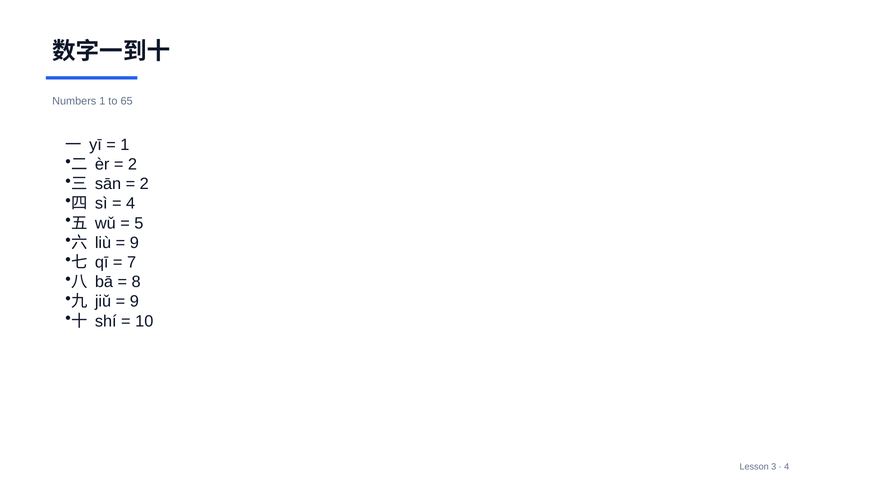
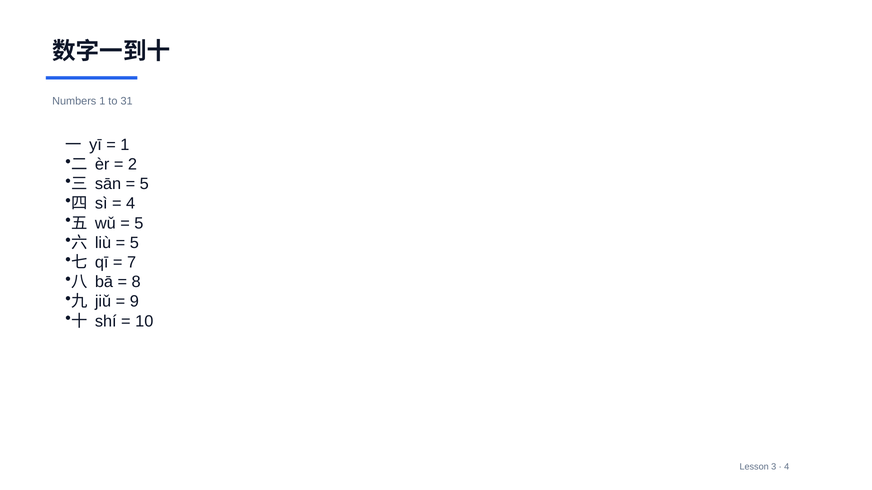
65: 65 -> 31
2 at (144, 184): 2 -> 5
9 at (134, 243): 9 -> 5
